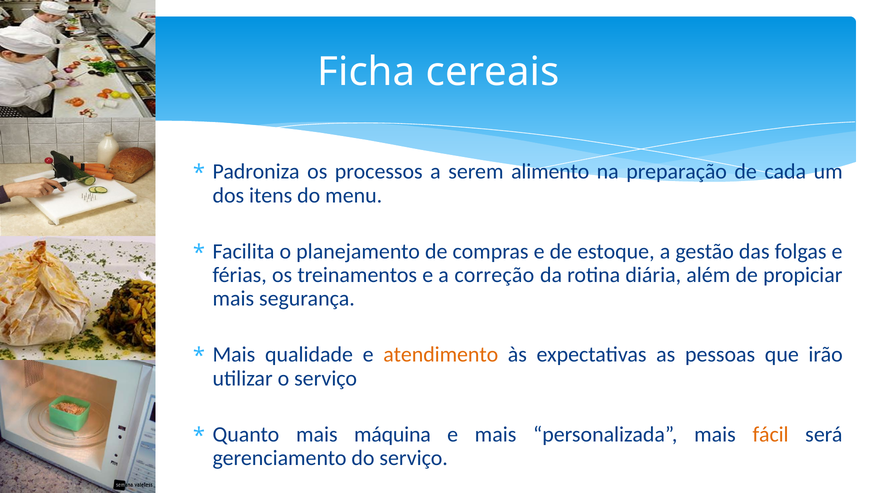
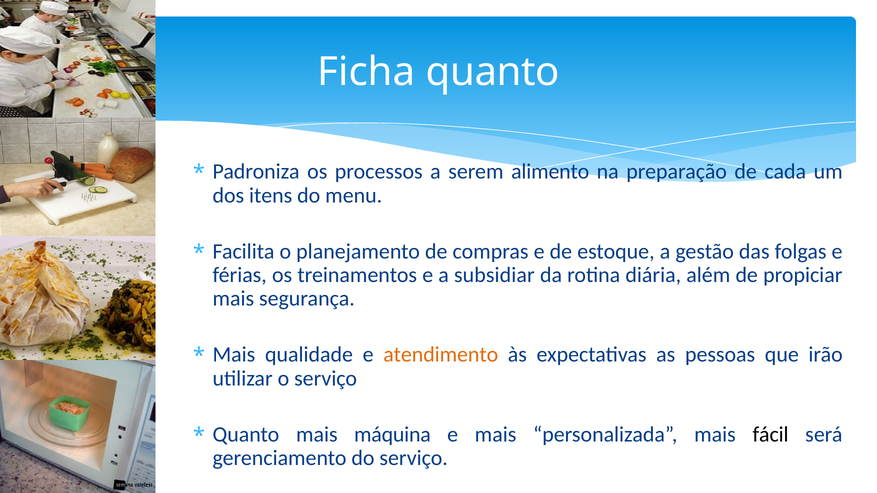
Ficha cereais: cereais -> quanto
correção: correção -> subsidiar
fácil colour: orange -> black
